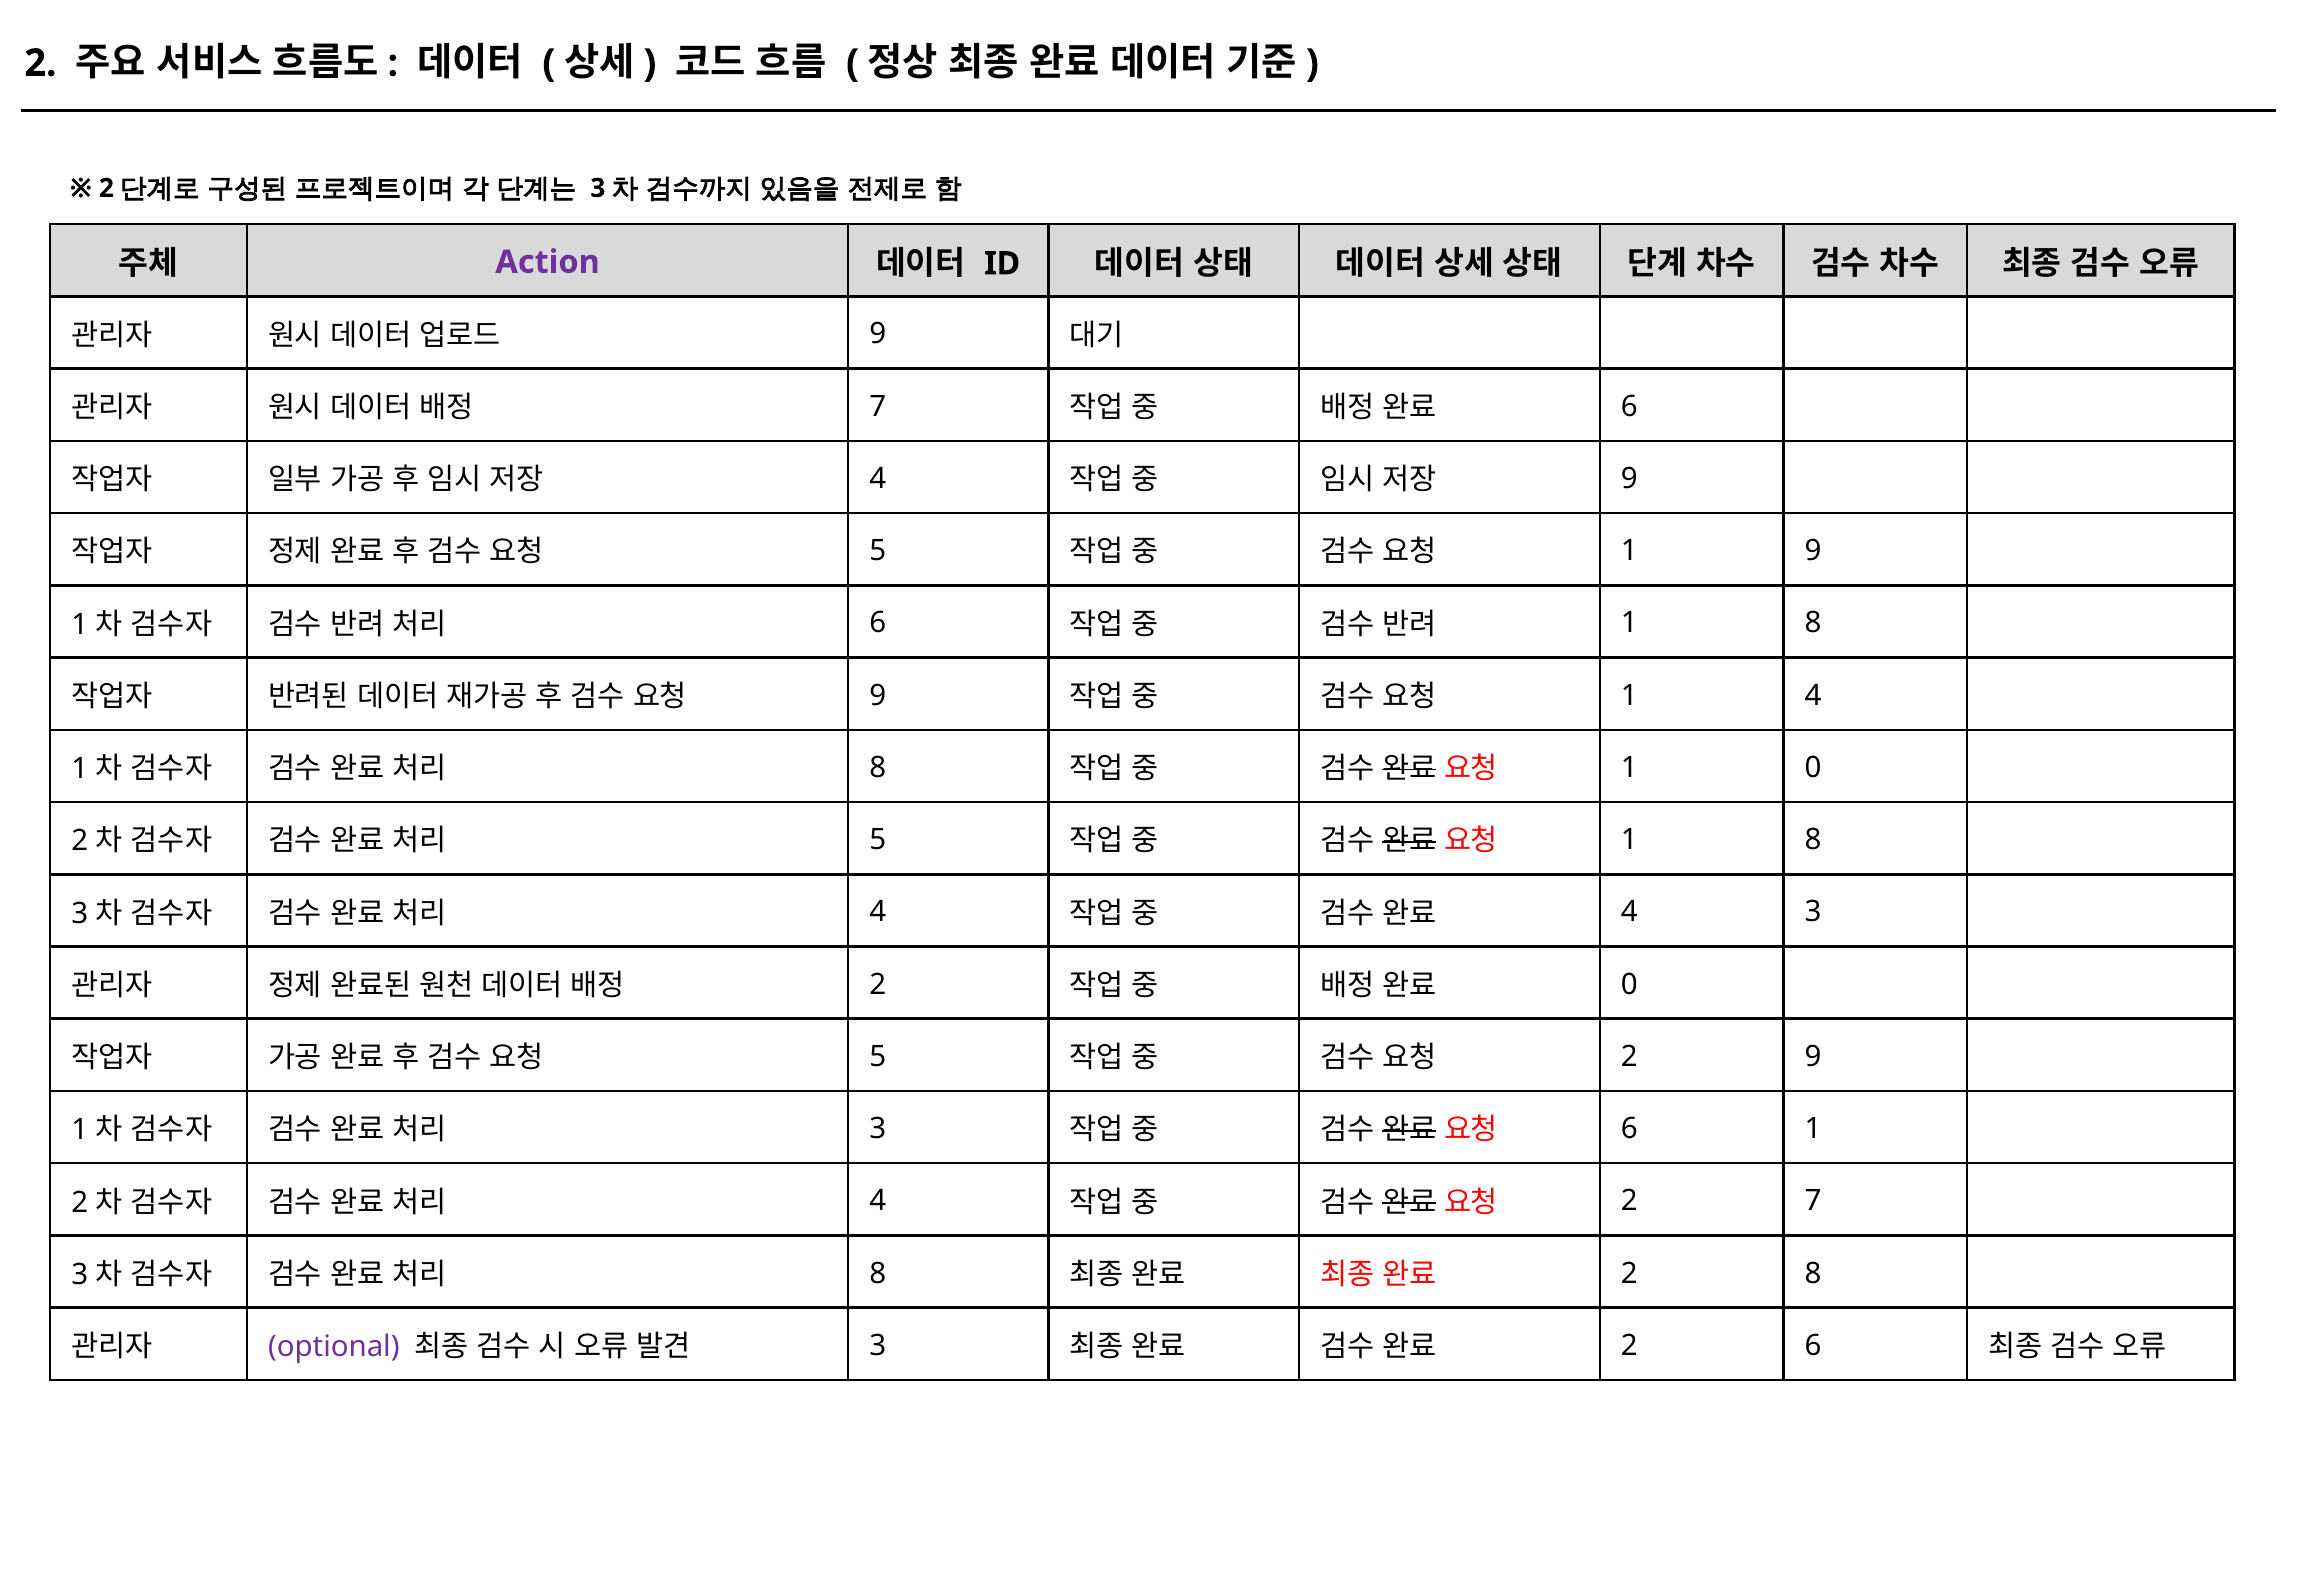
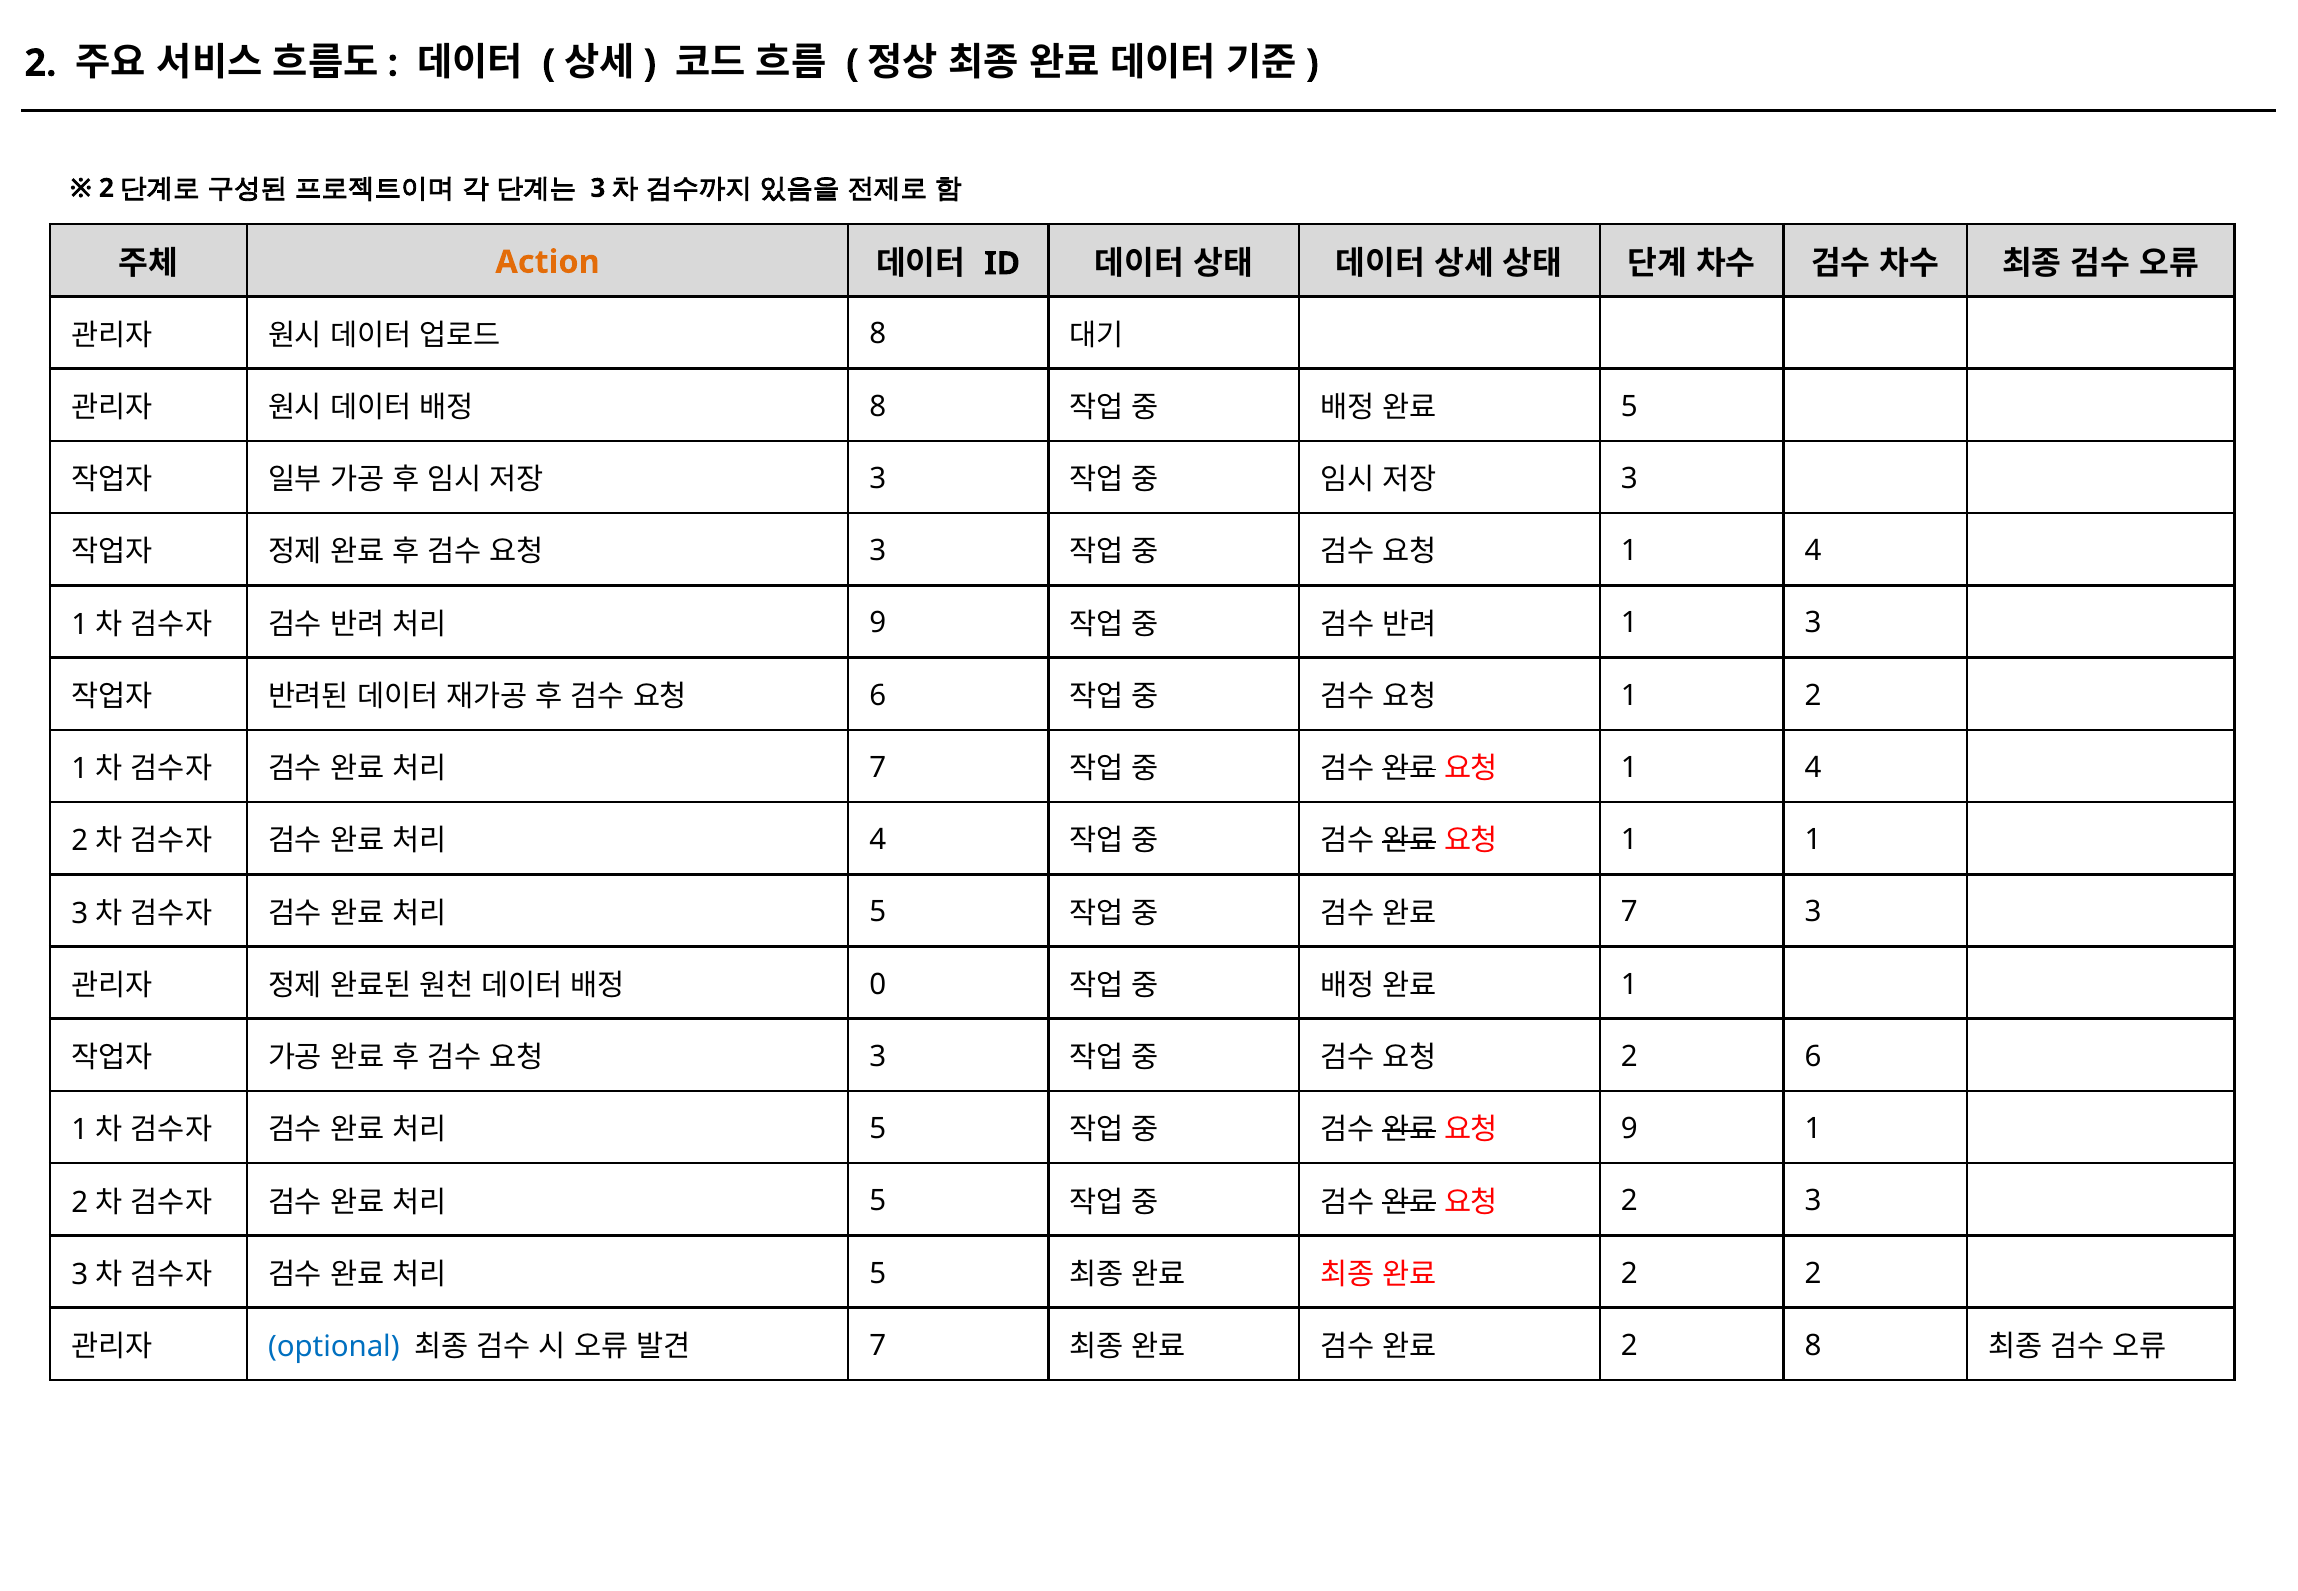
Action colour: purple -> orange
9 at (878, 334): 9 -> 8
7 at (878, 406): 7 -> 8
6 at (1629, 406): 6 -> 5
4 at (878, 479): 4 -> 3
9 at (1629, 479): 9 -> 3
5 at (878, 551): 5 -> 3
9 at (1813, 551): 9 -> 4
6 at (878, 623): 6 -> 9
8 at (1813, 623): 8 -> 3
9 at (878, 695): 9 -> 6
4 at (1813, 695): 4 -> 2
8 at (878, 768): 8 -> 7
0 at (1813, 768): 0 -> 4
5 at (878, 840): 5 -> 4
8 at (1813, 840): 8 -> 1
4 at (878, 912): 4 -> 5
4 at (1629, 912): 4 -> 7
2 at (878, 984): 2 -> 0
0 at (1629, 984): 0 -> 1
5 at (878, 1057): 5 -> 3
2 9: 9 -> 6
3 at (878, 1129): 3 -> 5
6 at (1629, 1129): 6 -> 9
4 at (878, 1201): 4 -> 5
2 7: 7 -> 3
8 at (878, 1273): 8 -> 5
2 8: 8 -> 2
optional colour: purple -> blue
3 at (878, 1346): 3 -> 7
2 6: 6 -> 8
